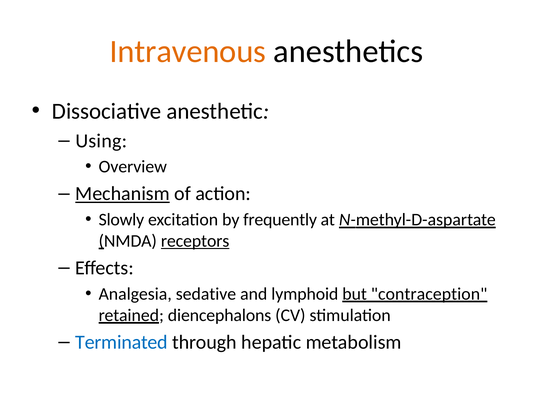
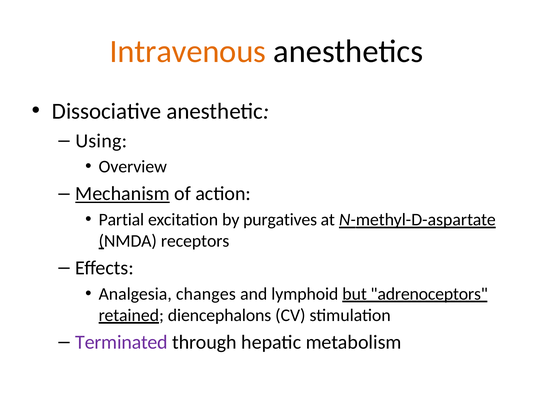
Slowly: Slowly -> Partial
frequently: frequently -> purgatives
receptors underline: present -> none
sedative: sedative -> changes
contraception: contraception -> adrenoceptors
Terminated colour: blue -> purple
